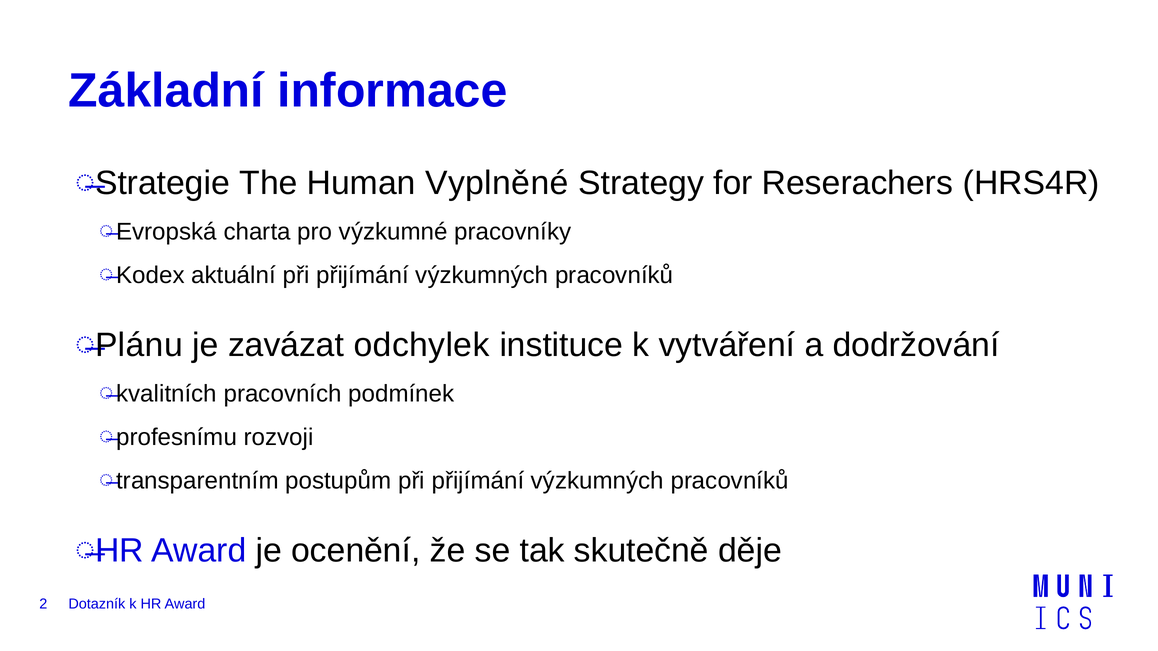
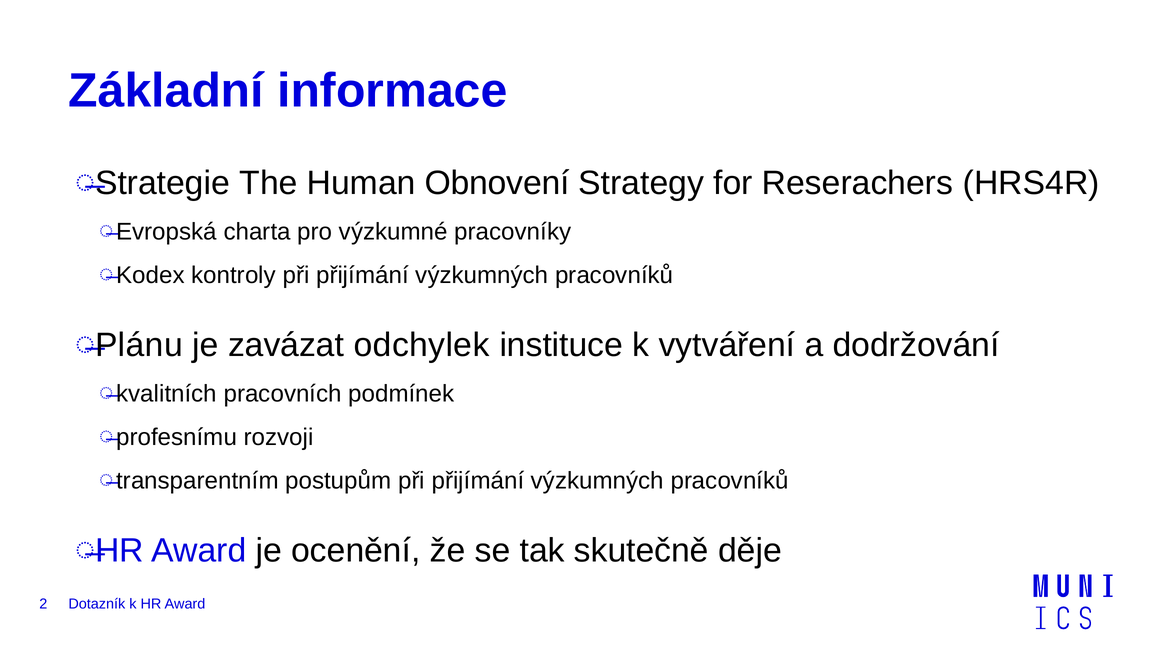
Vyplněné: Vyplněné -> Obnovení
aktuální: aktuální -> kontroly
